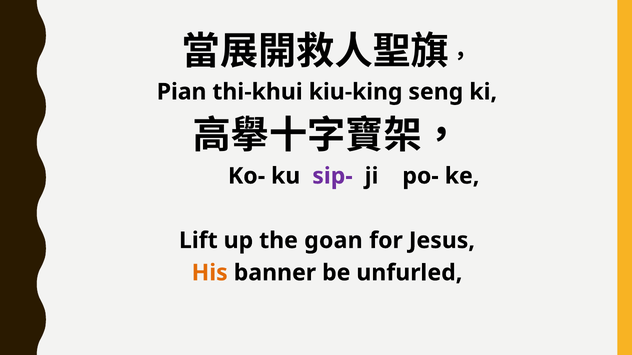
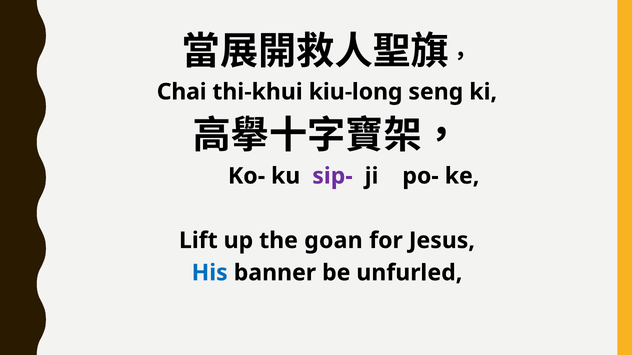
Pian: Pian -> Chai
kiu-king: kiu-king -> kiu-long
His colour: orange -> blue
